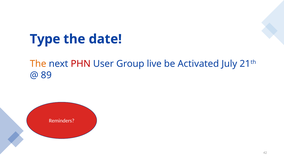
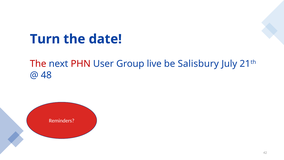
Type: Type -> Turn
The at (38, 64) colour: orange -> red
Activated: Activated -> Salisbury
89: 89 -> 48
